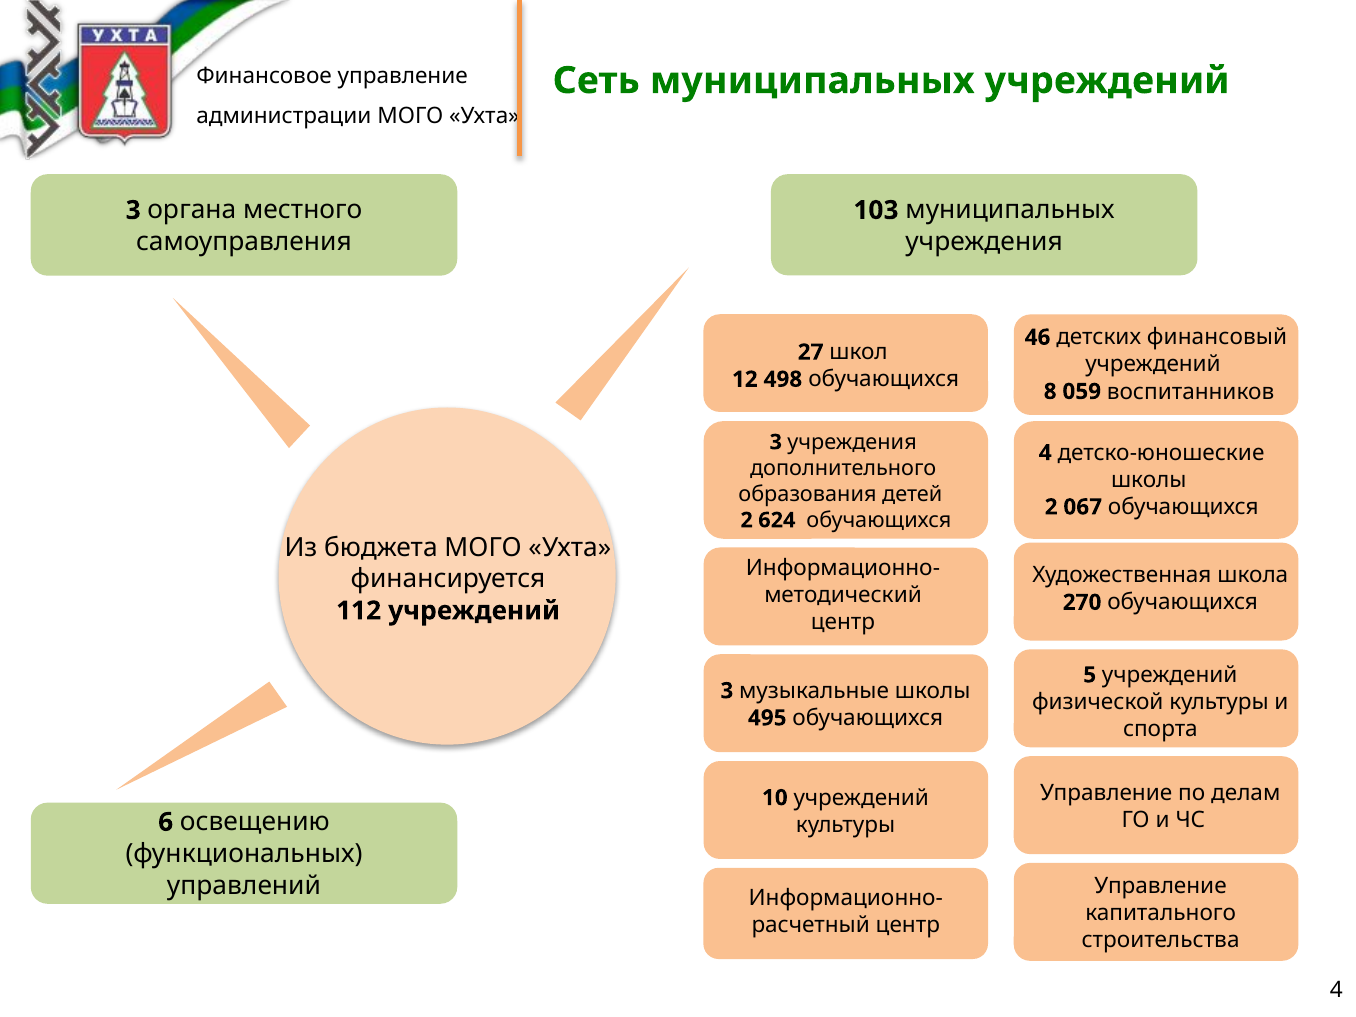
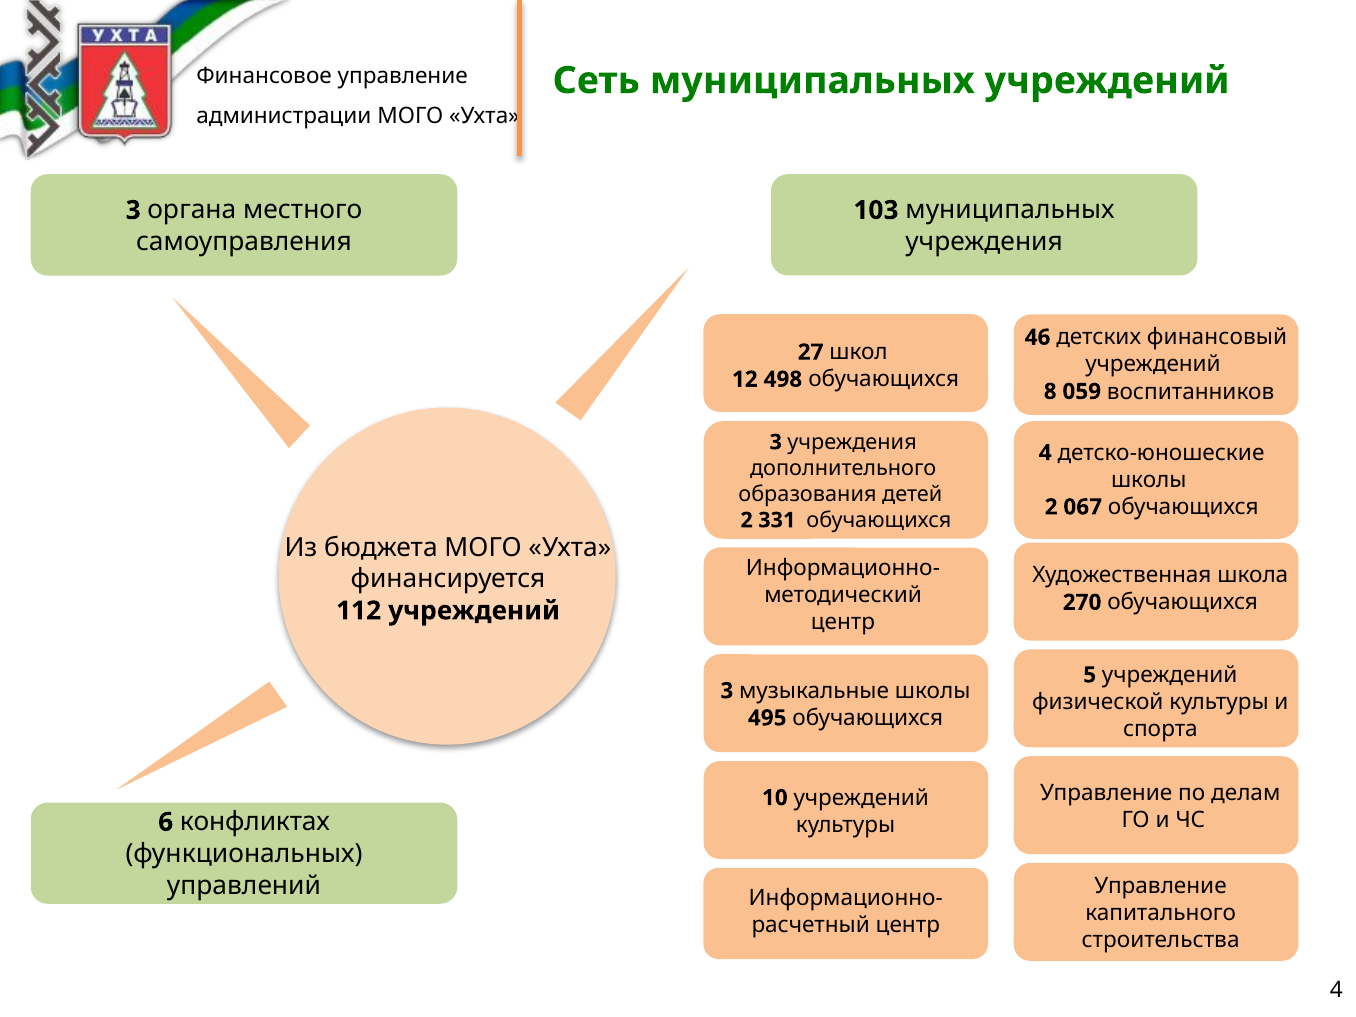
624: 624 -> 331
освещению: освещению -> конфликтах
